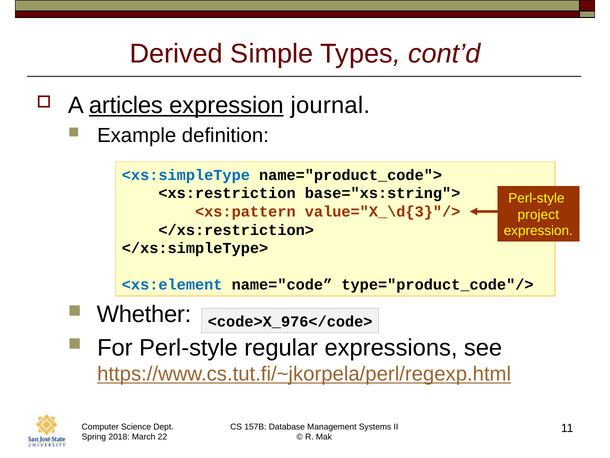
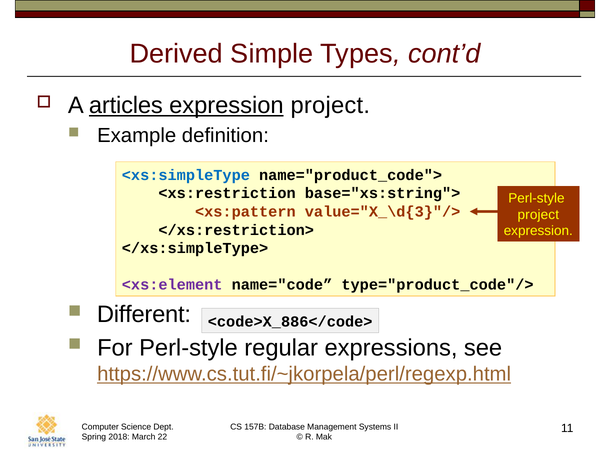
expression journal: journal -> project
<xs:element colour: blue -> purple
Whether: Whether -> Different
<code>X_976</code>: <code>X_976</code> -> <code>X_886</code>
